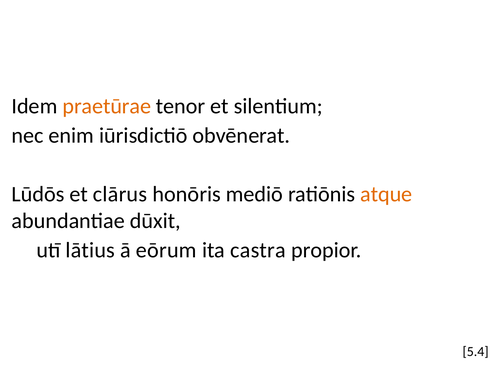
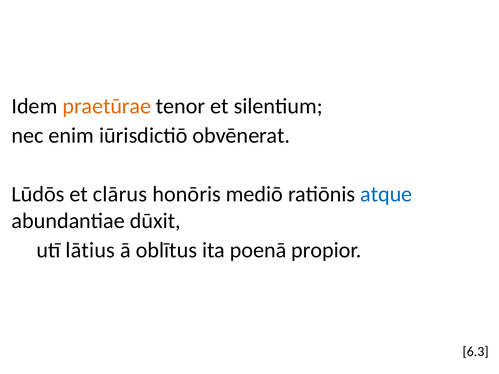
atque colour: orange -> blue
eōrum: eōrum -> oblītus
castra: castra -> poenā
5.4: 5.4 -> 6.3
